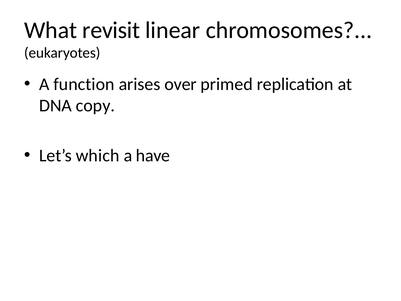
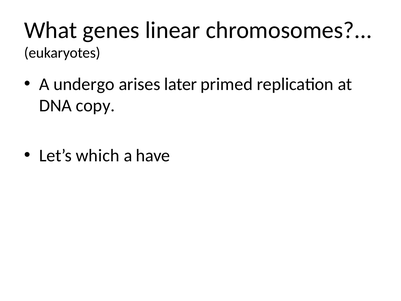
revisit: revisit -> genes
function: function -> undergo
over: over -> later
